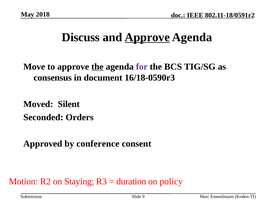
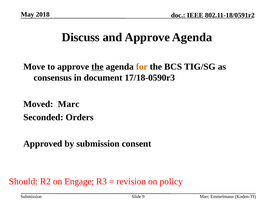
Approve at (147, 37) underline: present -> none
for colour: purple -> orange
16/18-0590r3: 16/18-0590r3 -> 17/18-0590r3
Moved Silent: Silent -> Marc
by conference: conference -> submission
Motion: Motion -> Should
Staying: Staying -> Engage
duration: duration -> revision
